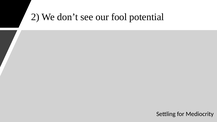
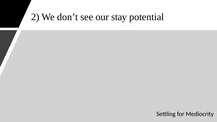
fool: fool -> stay
